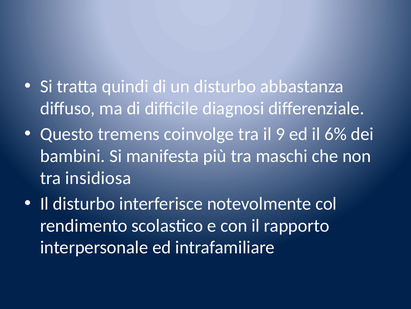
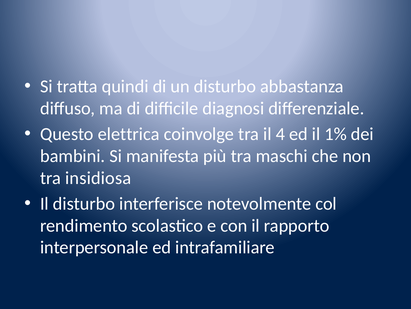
tremens: tremens -> elettrica
9: 9 -> 4
6%: 6% -> 1%
